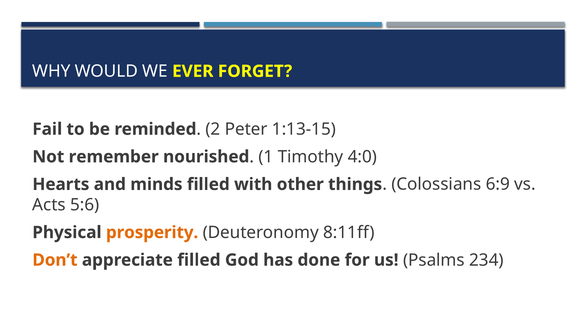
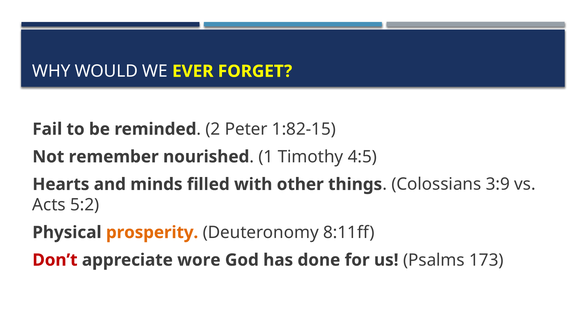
1:13-15: 1:13-15 -> 1:82-15
4:0: 4:0 -> 4:5
6:9: 6:9 -> 3:9
5:6: 5:6 -> 5:2
Don’t colour: orange -> red
appreciate filled: filled -> wore
234: 234 -> 173
